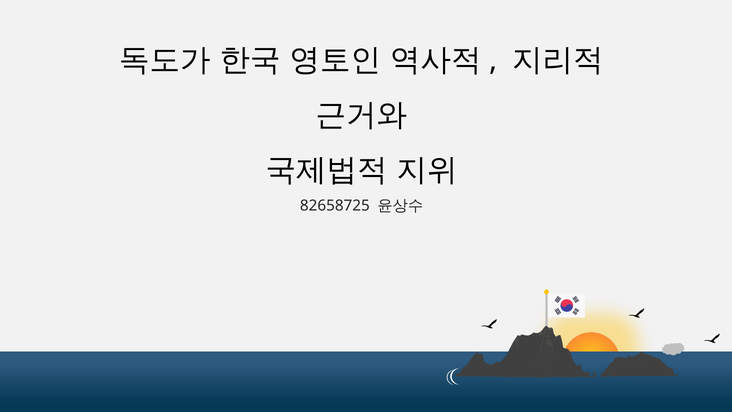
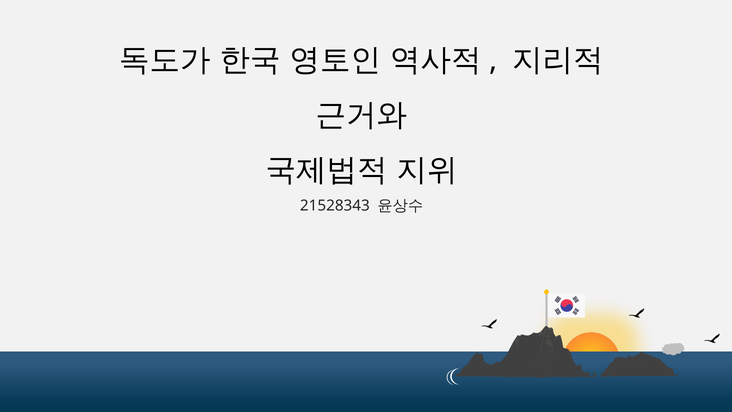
82658725: 82658725 -> 21528343
